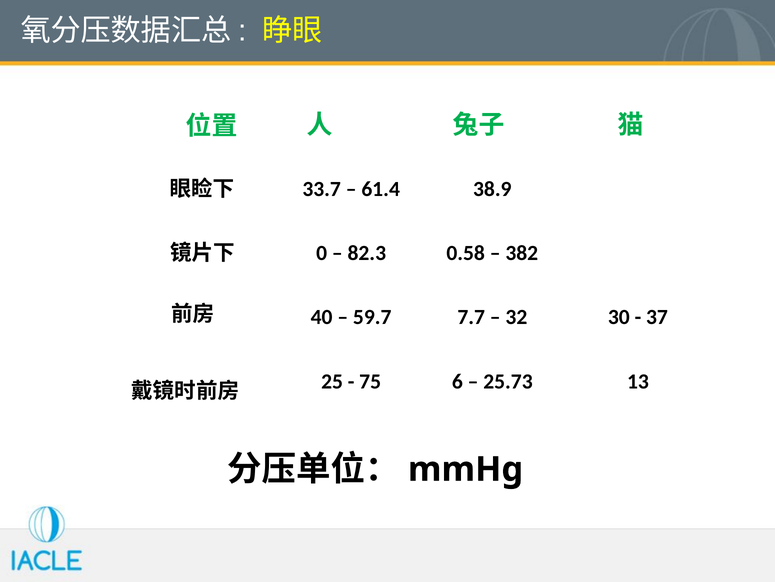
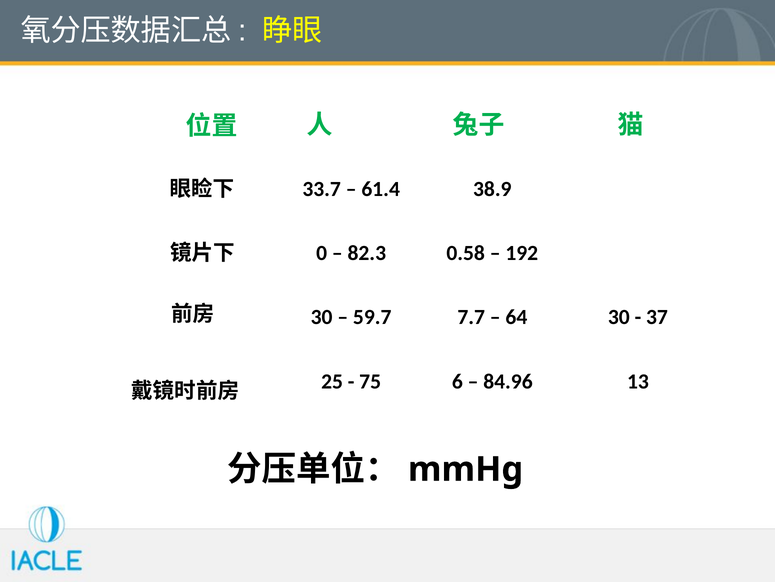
382: 382 -> 192
40 at (322, 317): 40 -> 30
32: 32 -> 64
25.73: 25.73 -> 84.96
